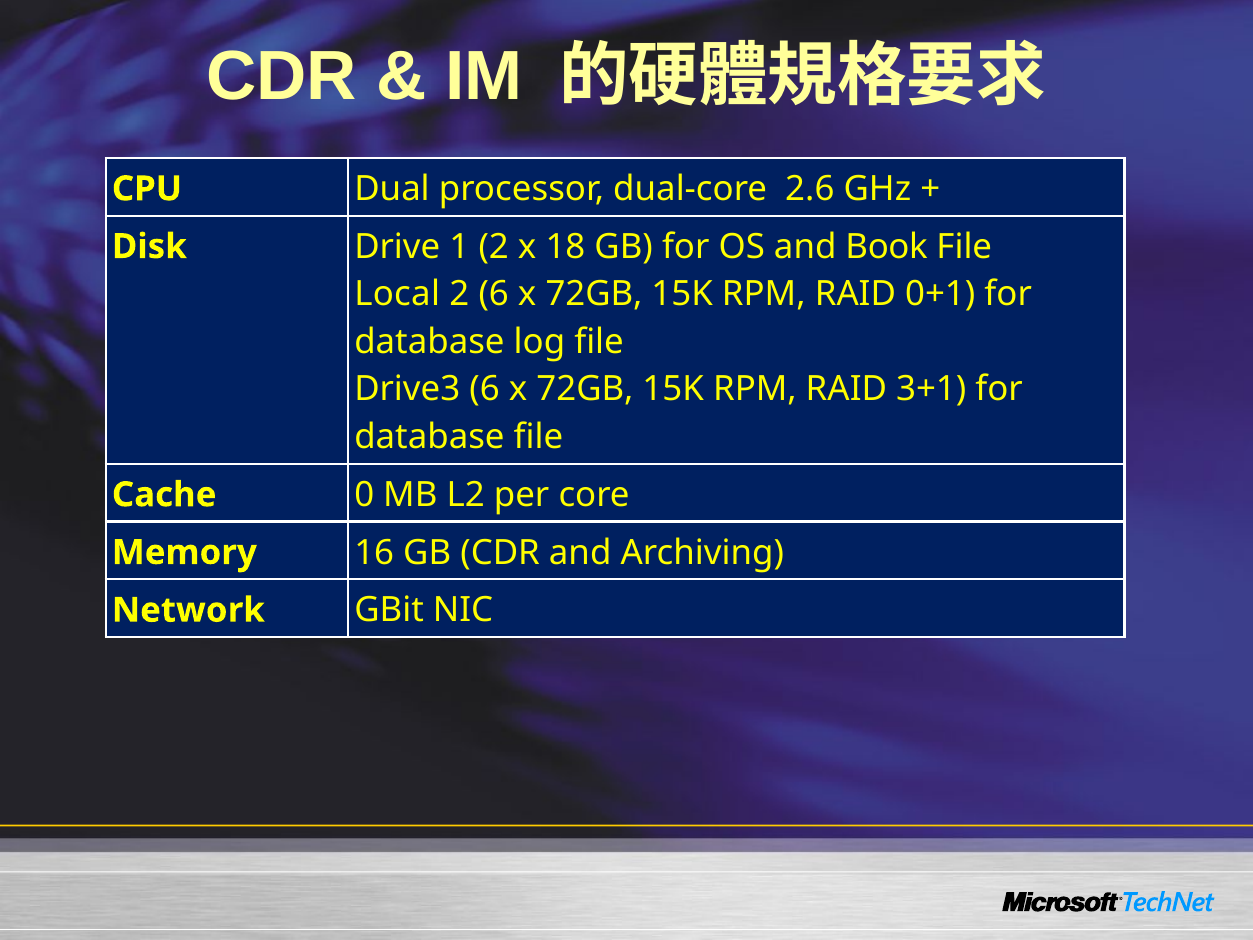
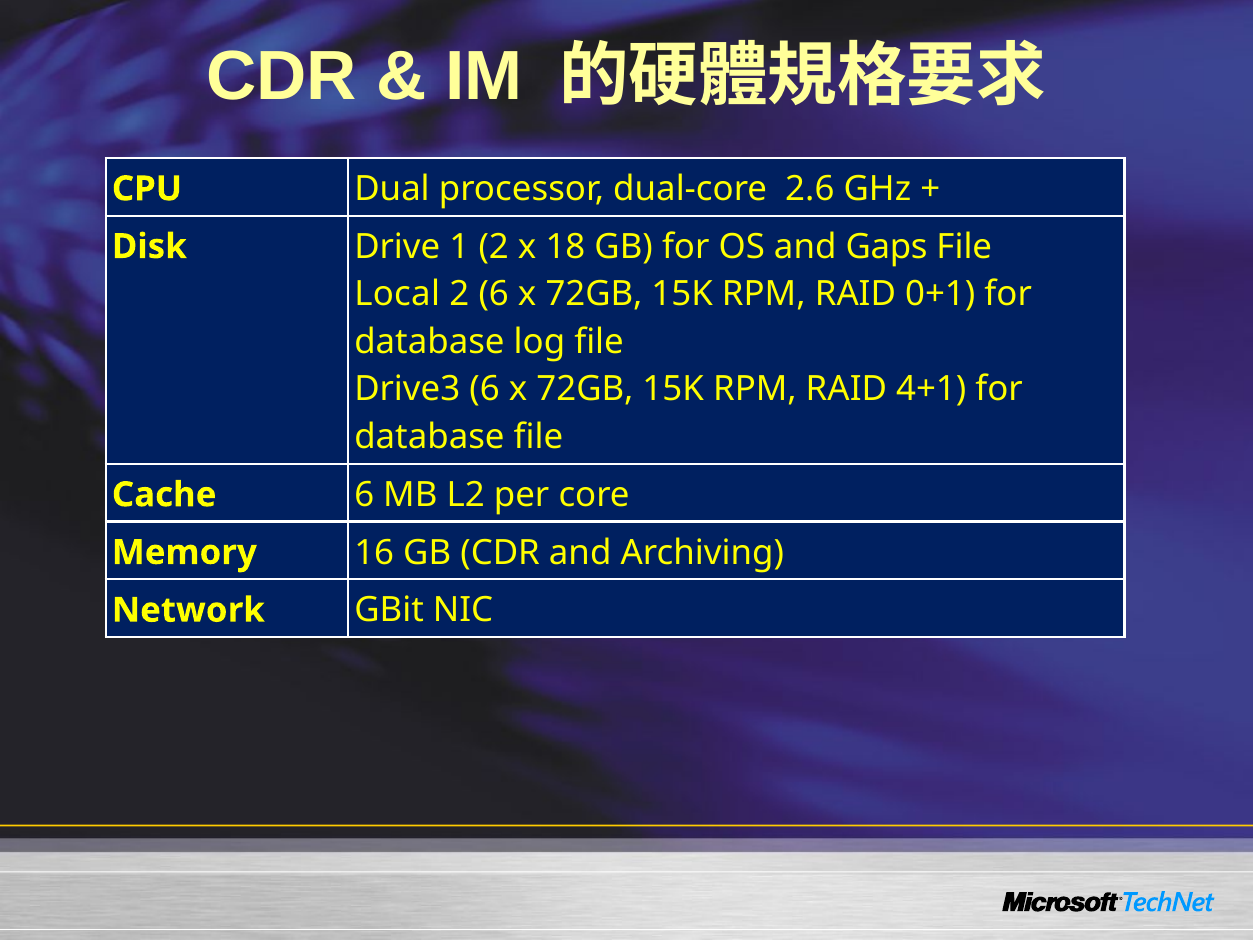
Book: Book -> Gaps
3+1: 3+1 -> 4+1
Cache 0: 0 -> 6
